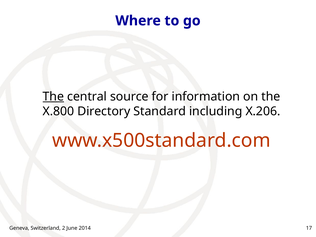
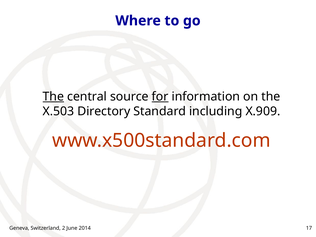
for underline: none -> present
X.800: X.800 -> X.503
X.206: X.206 -> X.909
